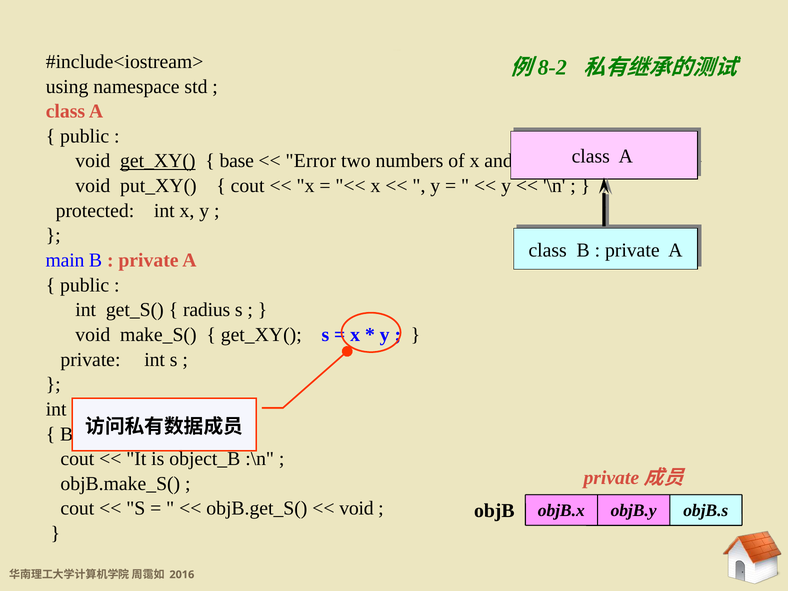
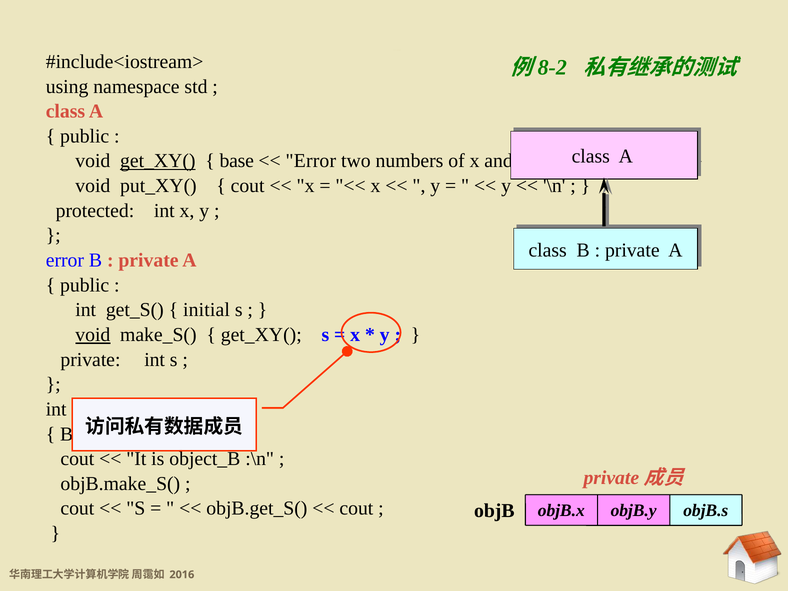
main at (65, 260): main -> error
radius: radius -> initial
void at (93, 335) underline: none -> present
void at (356, 508): void -> cout
